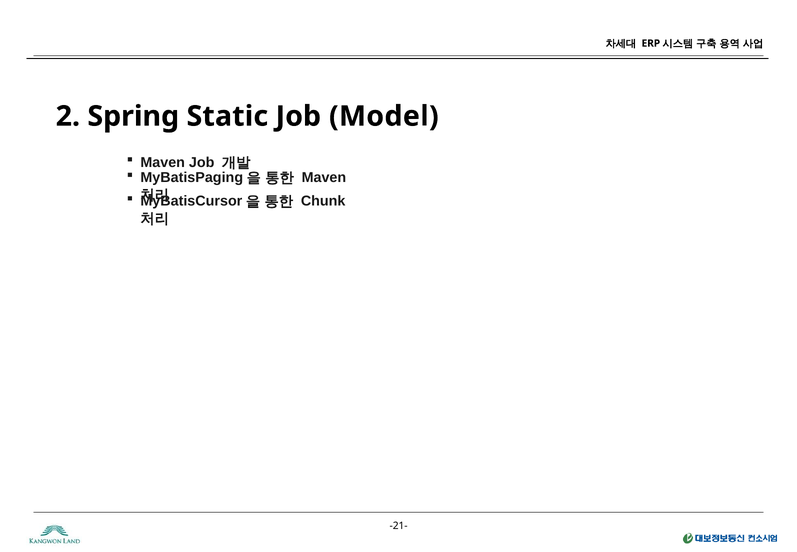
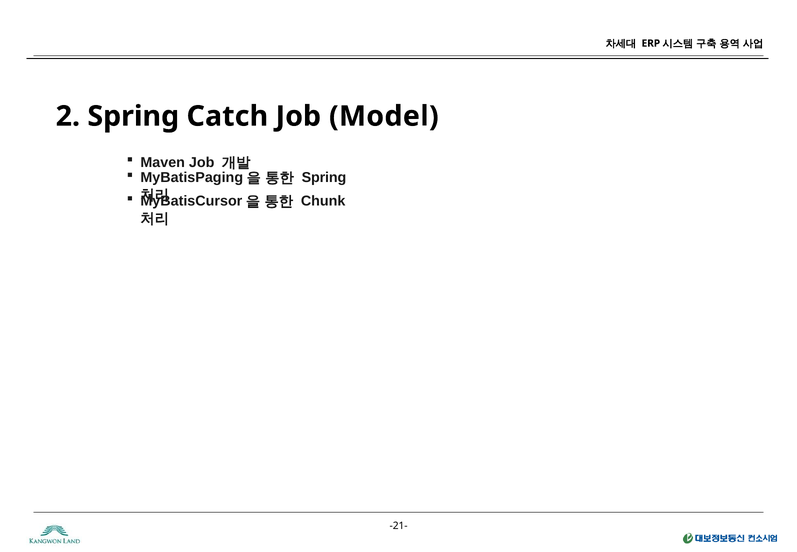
Static: Static -> Catch
Maven at (324, 178): Maven -> Spring
